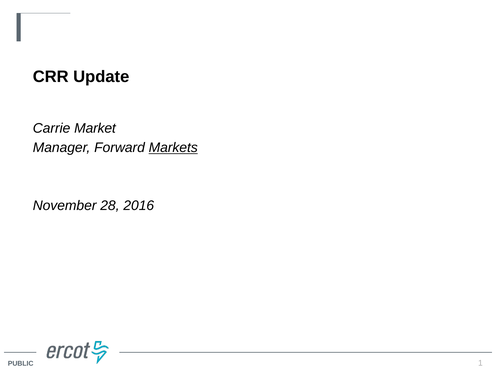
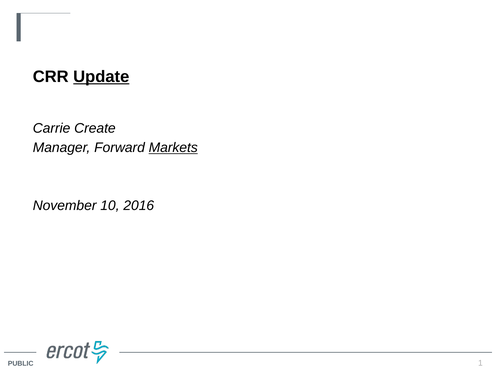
Update underline: none -> present
Market: Market -> Create
28: 28 -> 10
